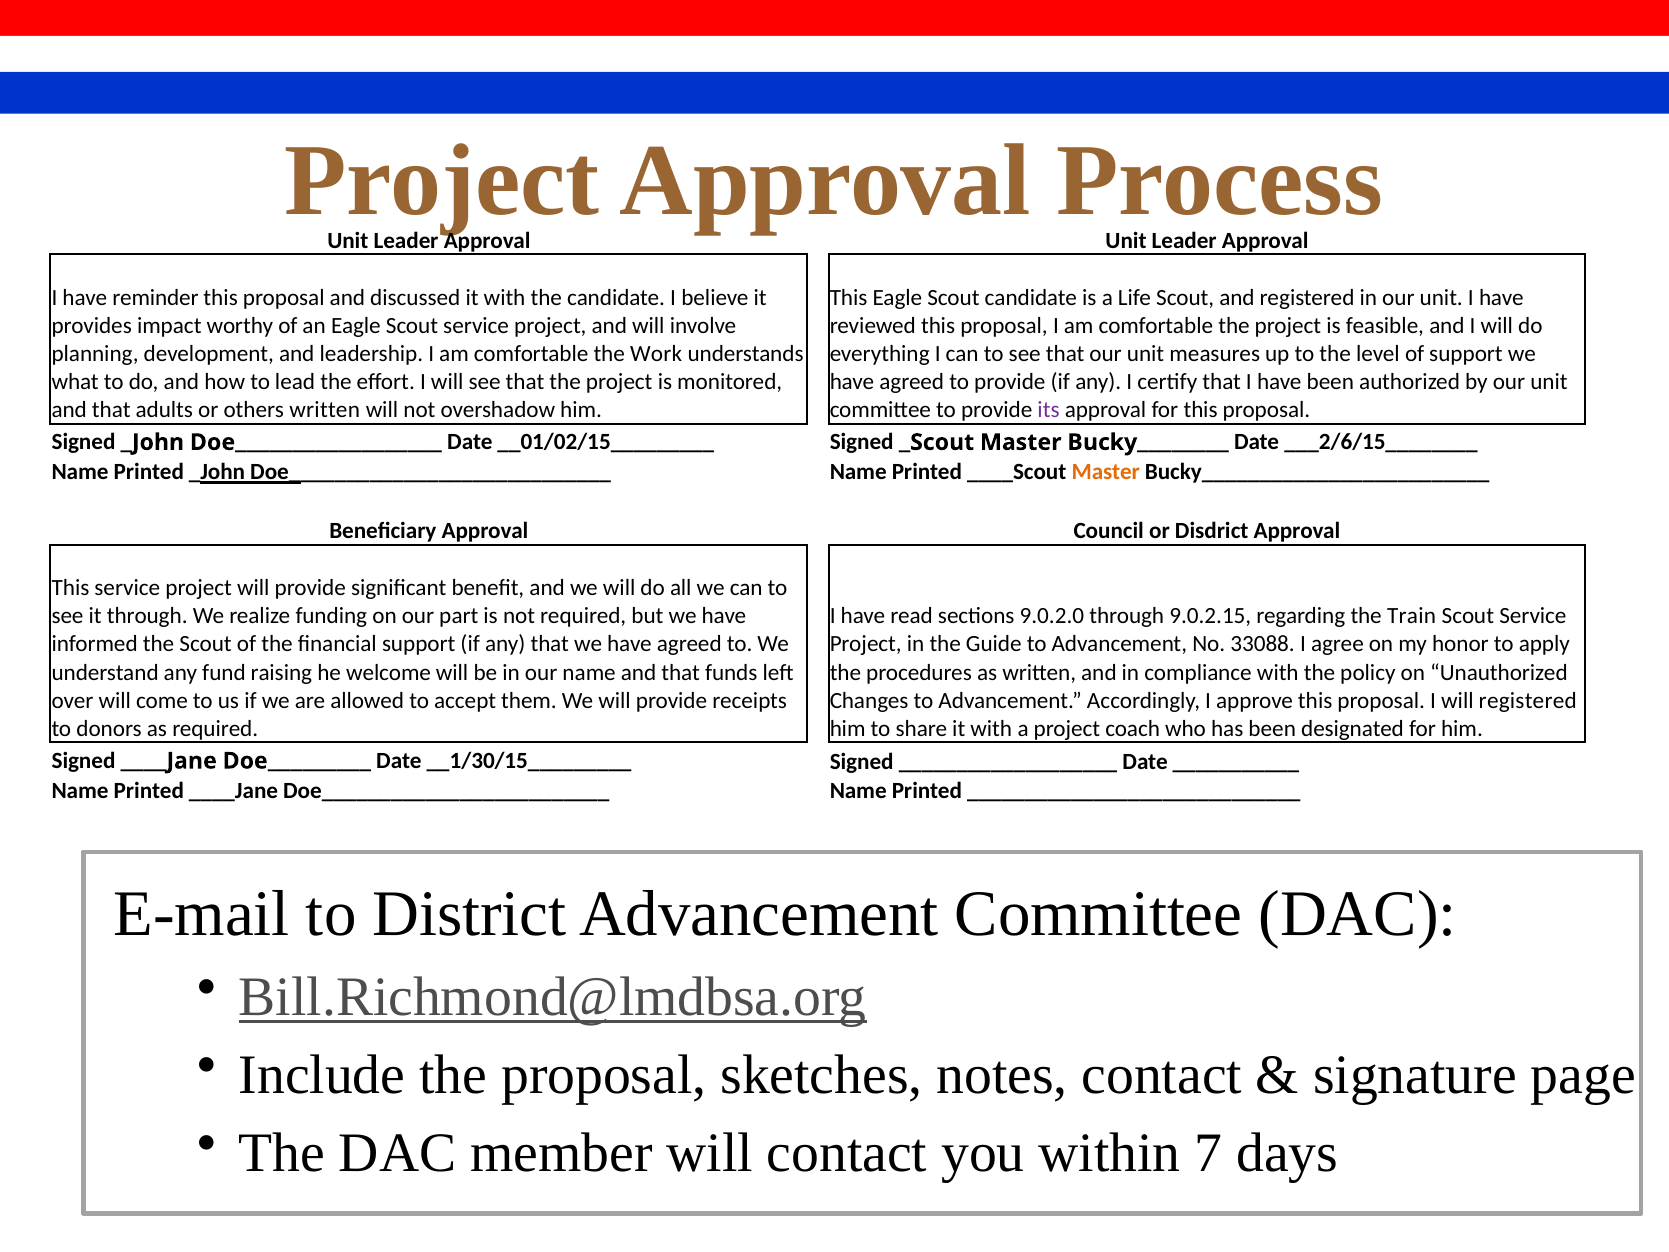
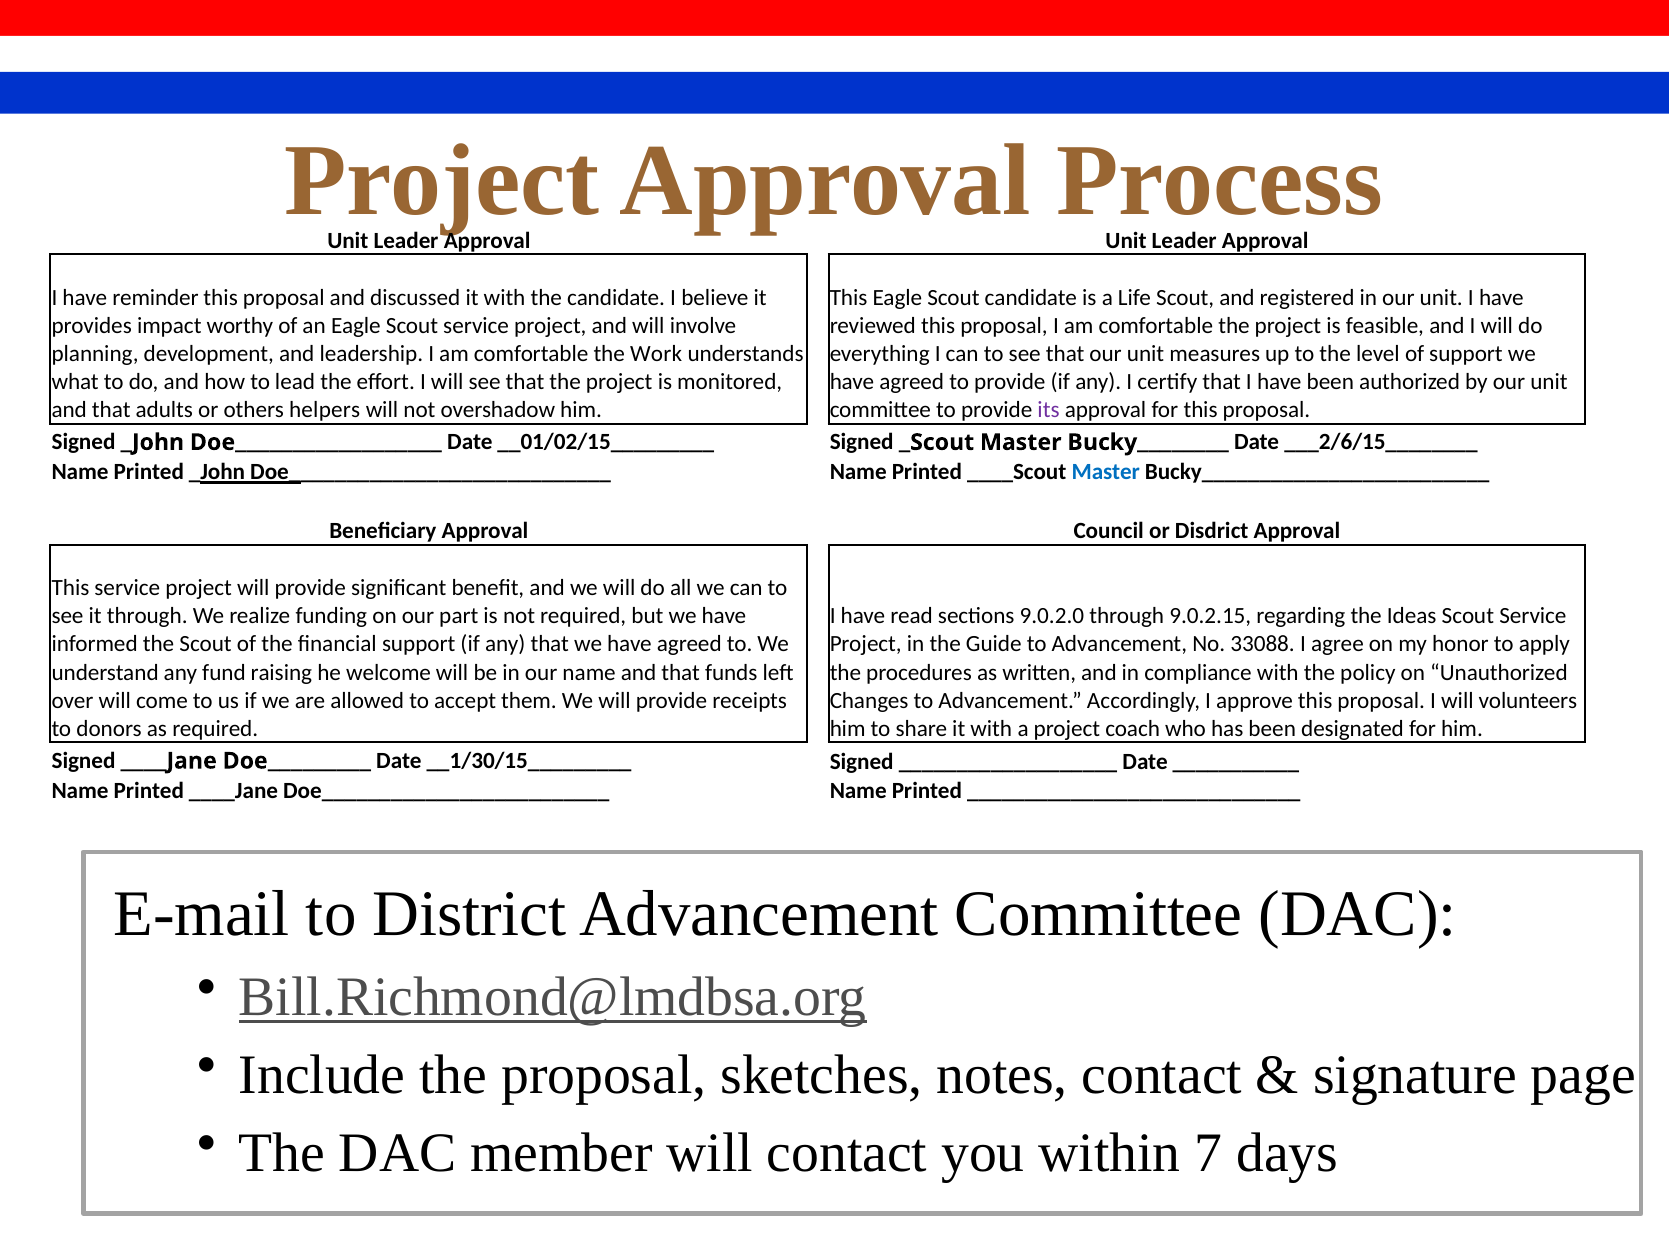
others written: written -> helpers
Master at (1106, 472) colour: orange -> blue
Train: Train -> Ideas
will registered: registered -> volunteers
